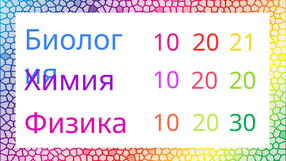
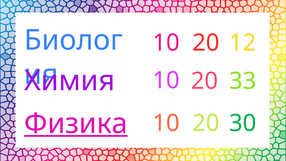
21: 21 -> 12
20 20: 20 -> 33
Физика underline: none -> present
